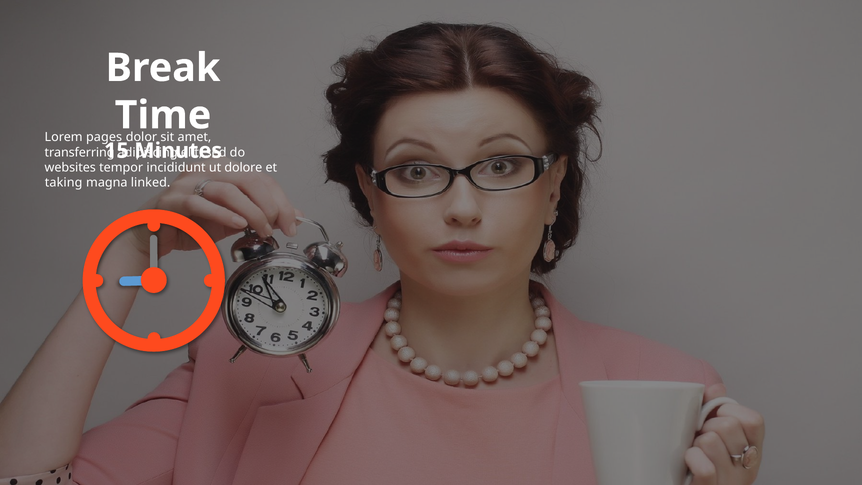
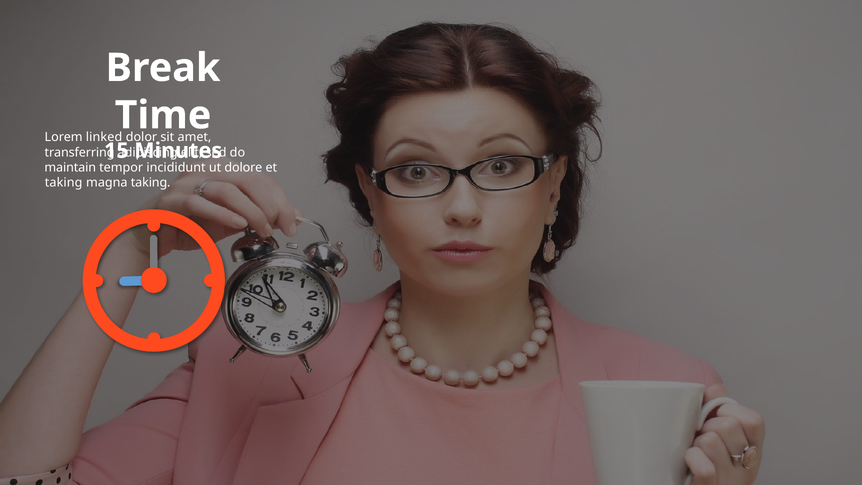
pages: pages -> linked
websites: websites -> maintain
magna linked: linked -> taking
